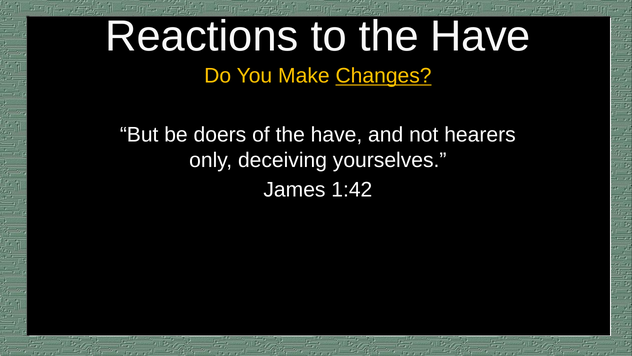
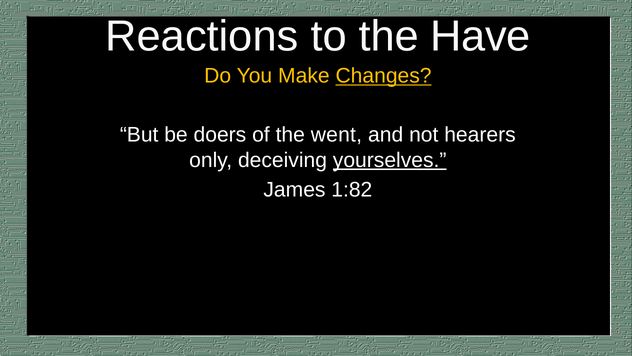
of the have: have -> went
yourselves underline: none -> present
1:42: 1:42 -> 1:82
